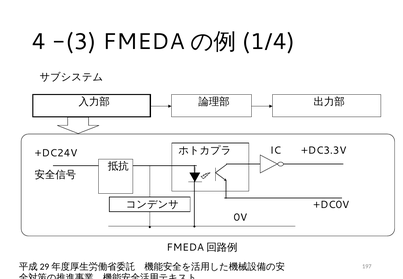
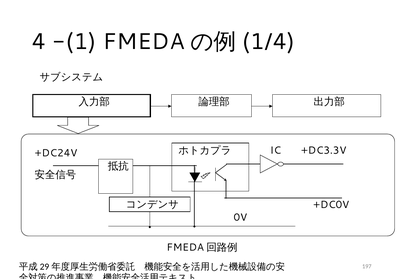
-(3: -(3 -> -(1
